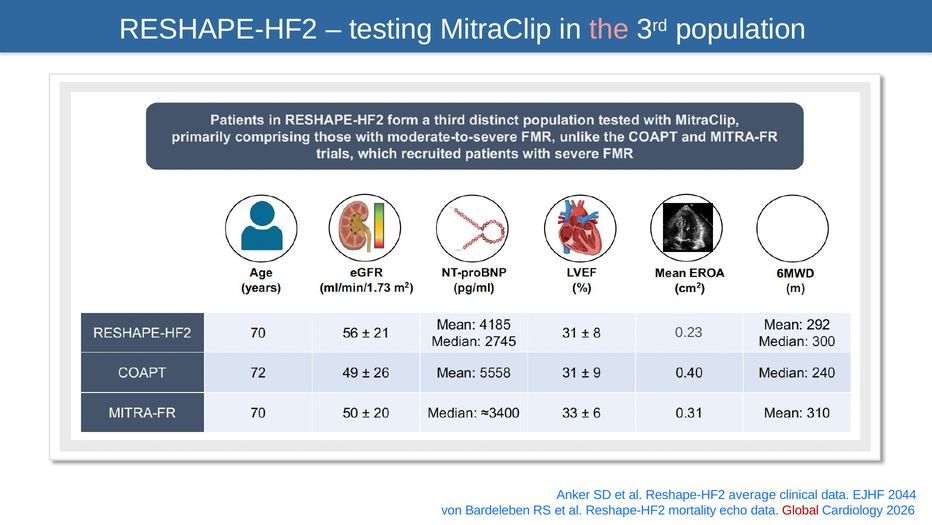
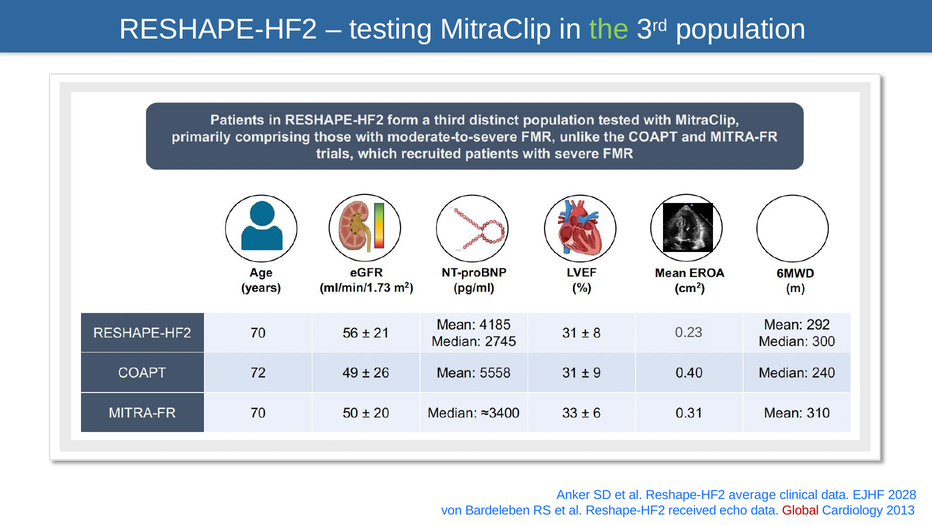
the colour: pink -> light green
2044: 2044 -> 2028
mortality: mortality -> received
2026: 2026 -> 2013
